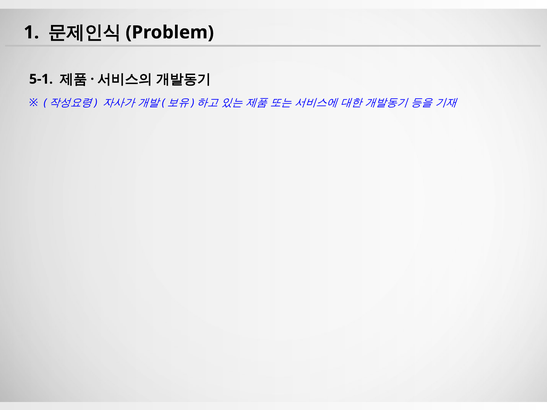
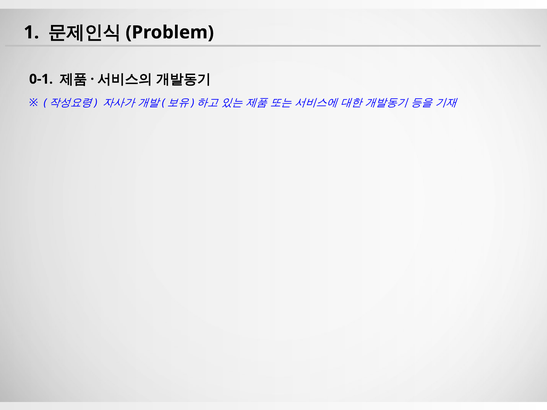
5-1: 5-1 -> 0-1
